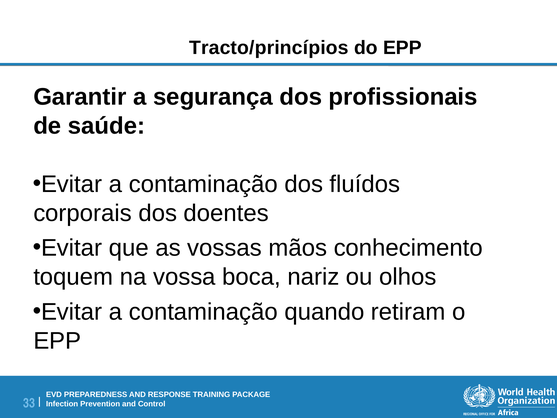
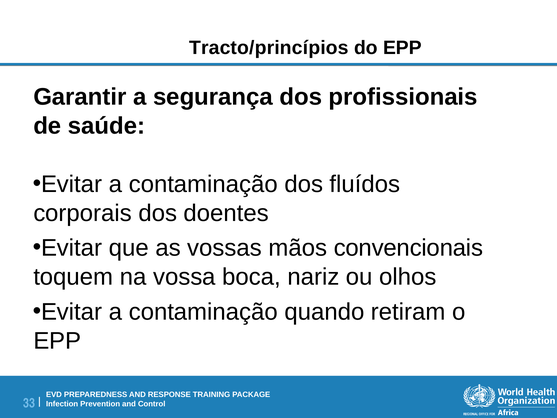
conhecimento: conhecimento -> convencionais
